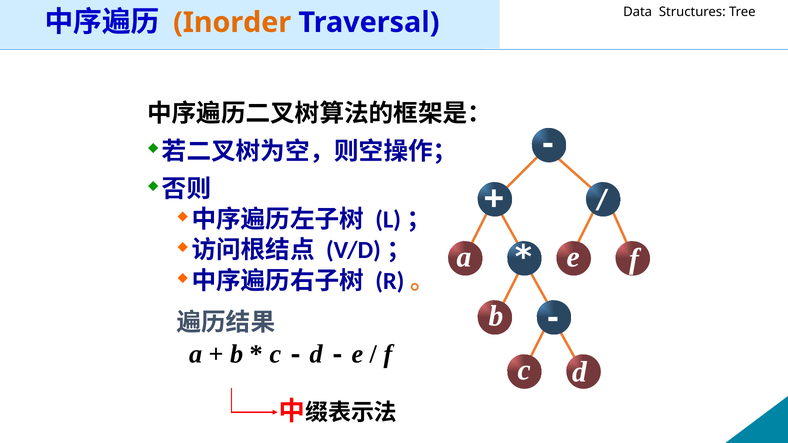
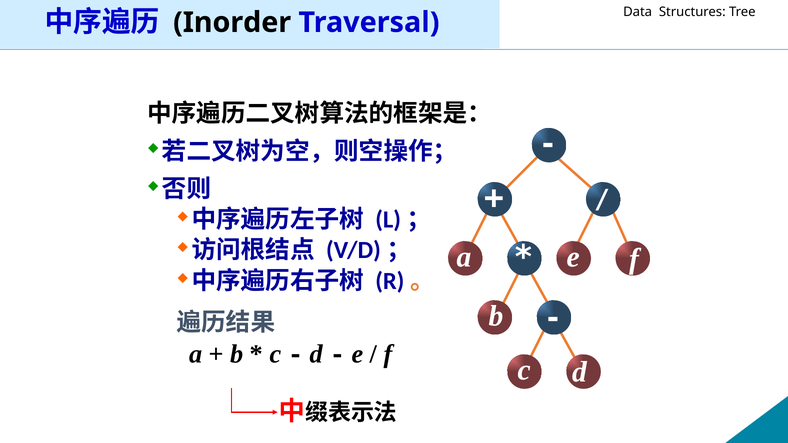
Inorder colour: orange -> black
